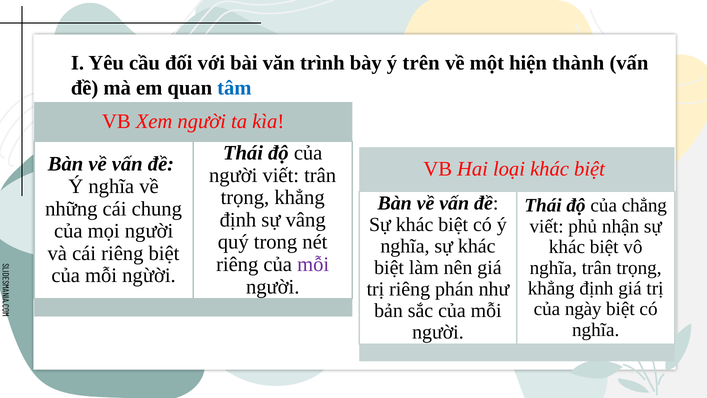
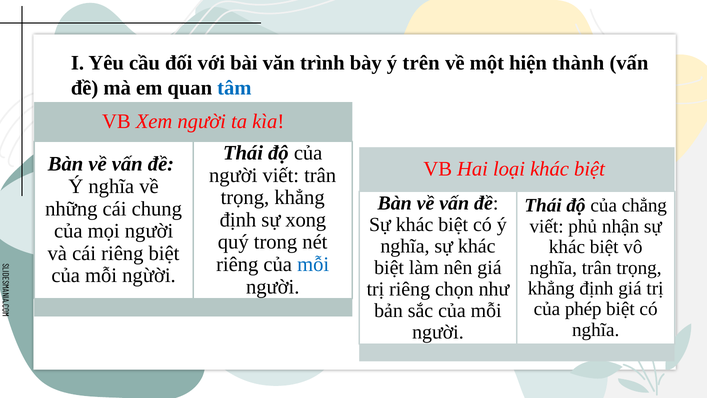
vâng: vâng -> xong
mỗi at (313, 264) colour: purple -> blue
phán: phán -> chọn
ngày: ngày -> phép
